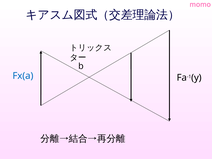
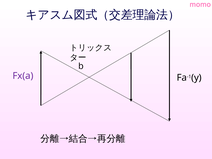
Fx(a colour: blue -> purple
